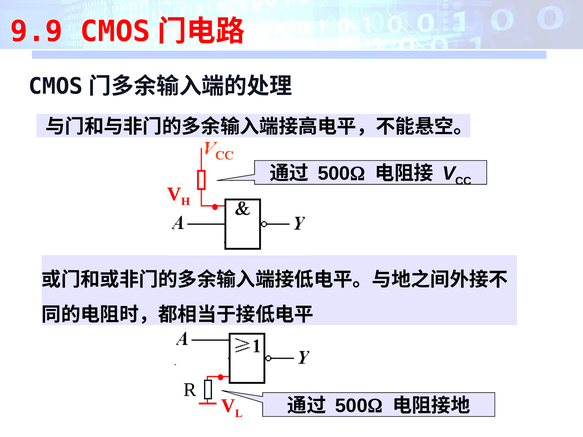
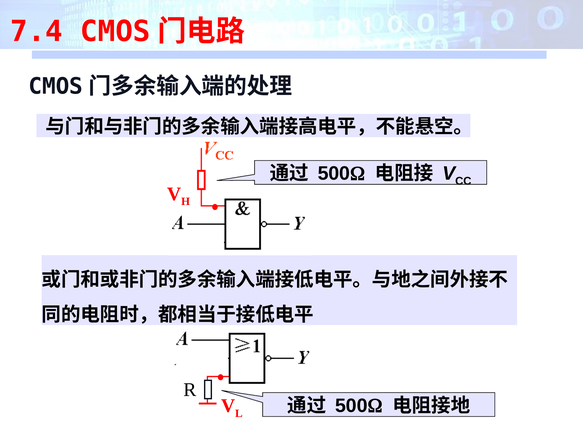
9.9: 9.9 -> 7.4
